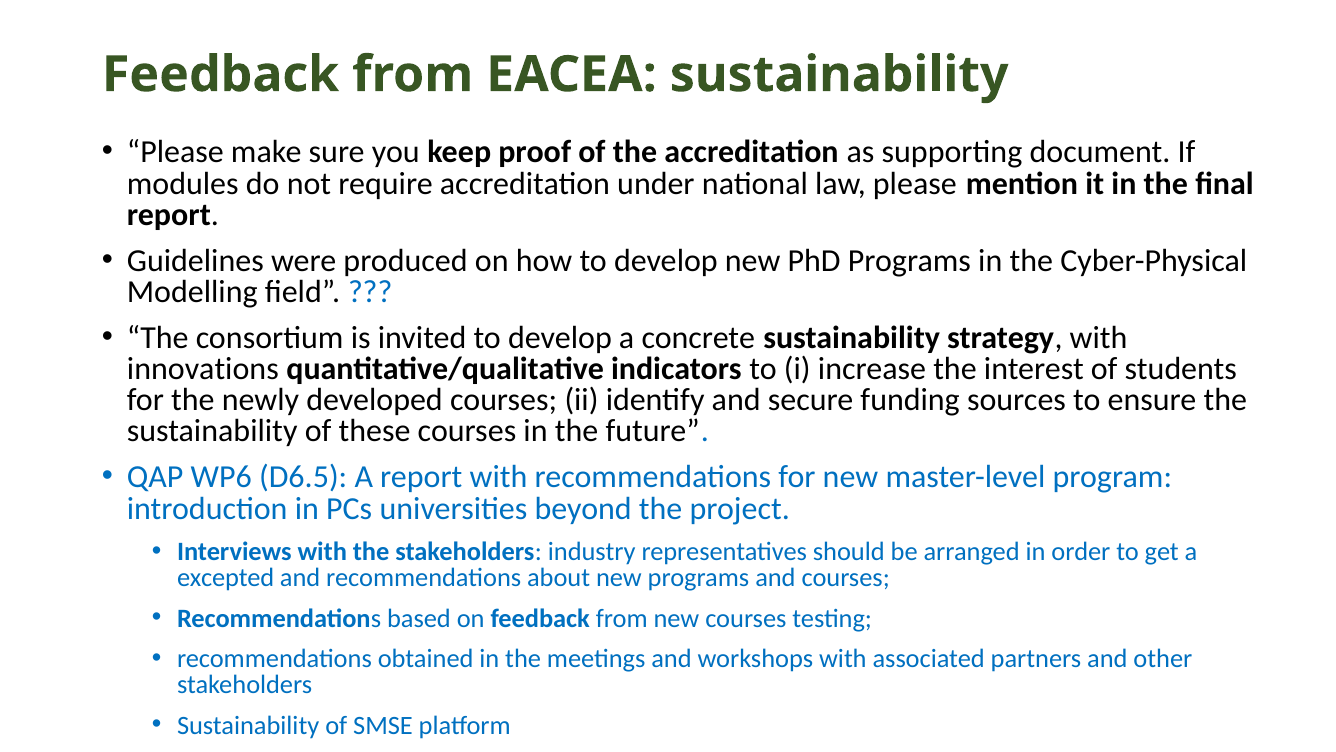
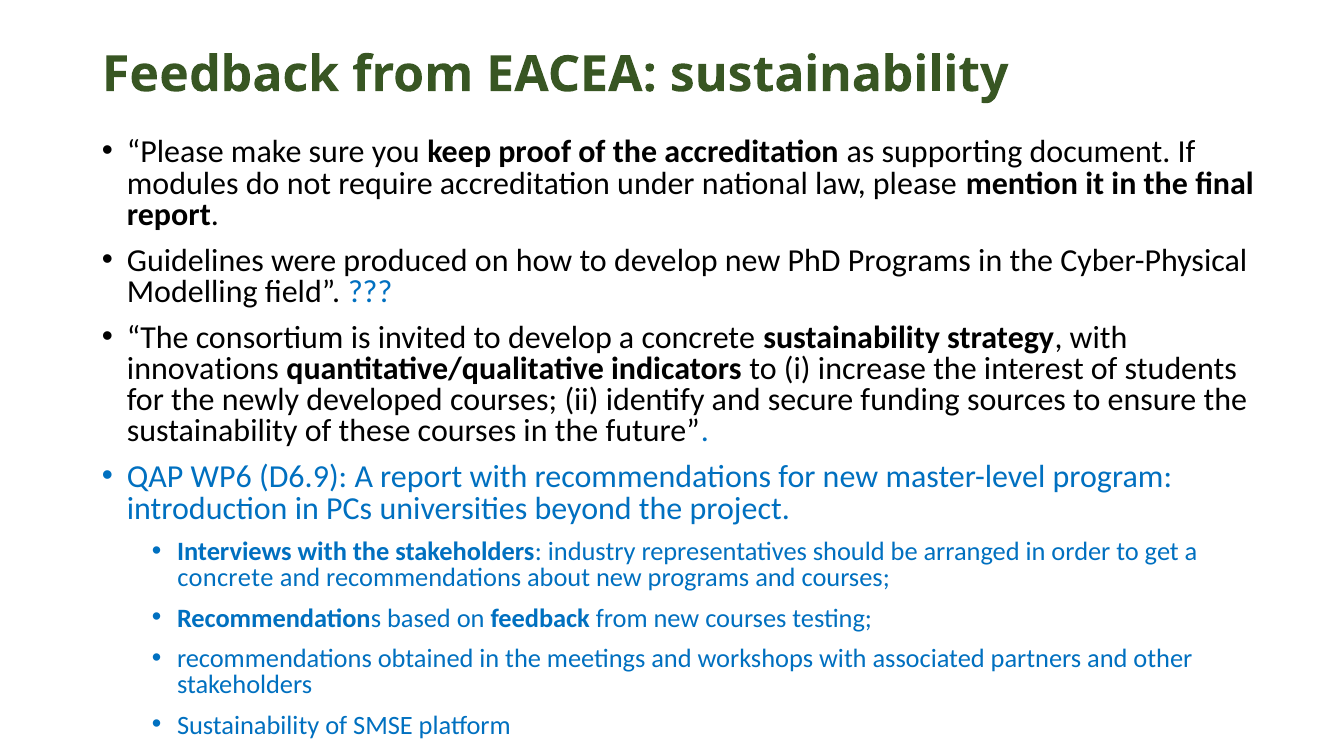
D6.5: D6.5 -> D6.9
excepted at (226, 577): excepted -> concrete
